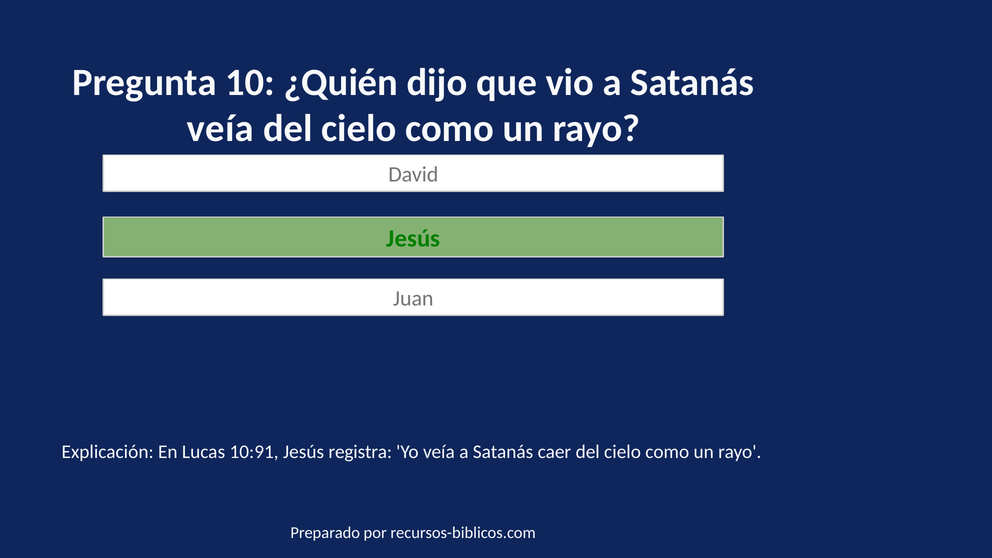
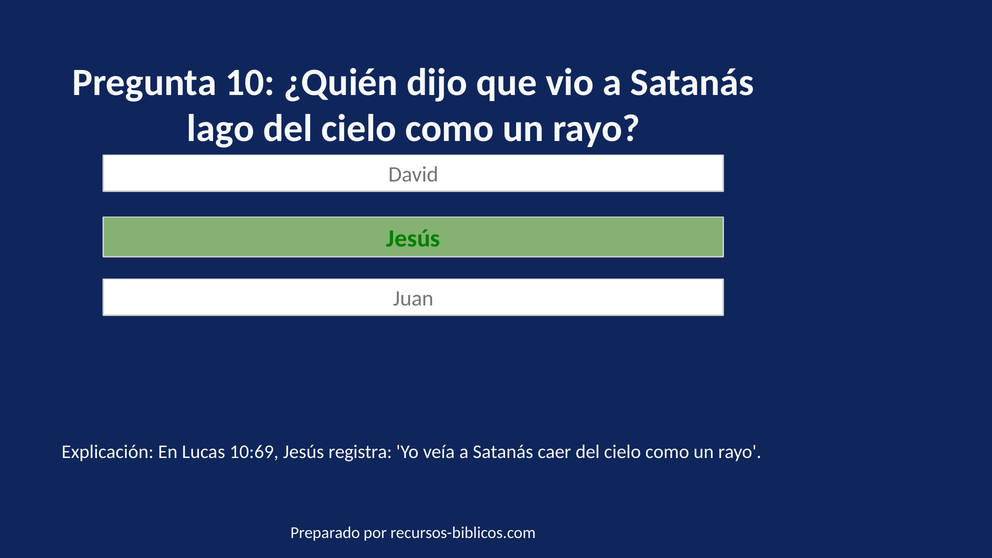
veía at (220, 129): veía -> lago
10:91: 10:91 -> 10:69
